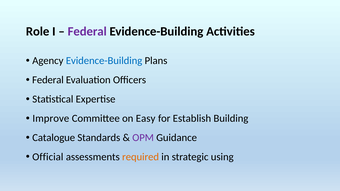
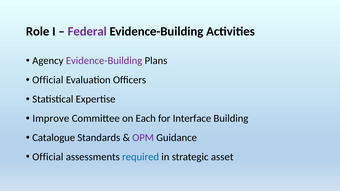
Evidence-Building at (104, 61) colour: blue -> purple
Federal at (48, 80): Federal -> Official
Easy: Easy -> Each
Establish: Establish -> Interface
required colour: orange -> blue
using: using -> asset
